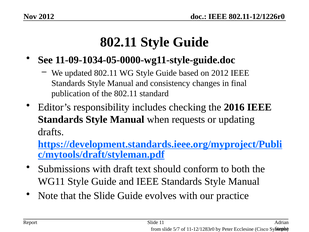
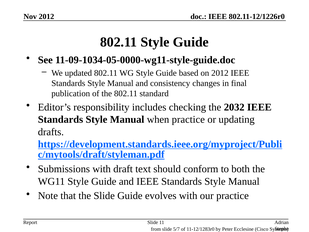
2016: 2016 -> 2032
when requests: requests -> practice
